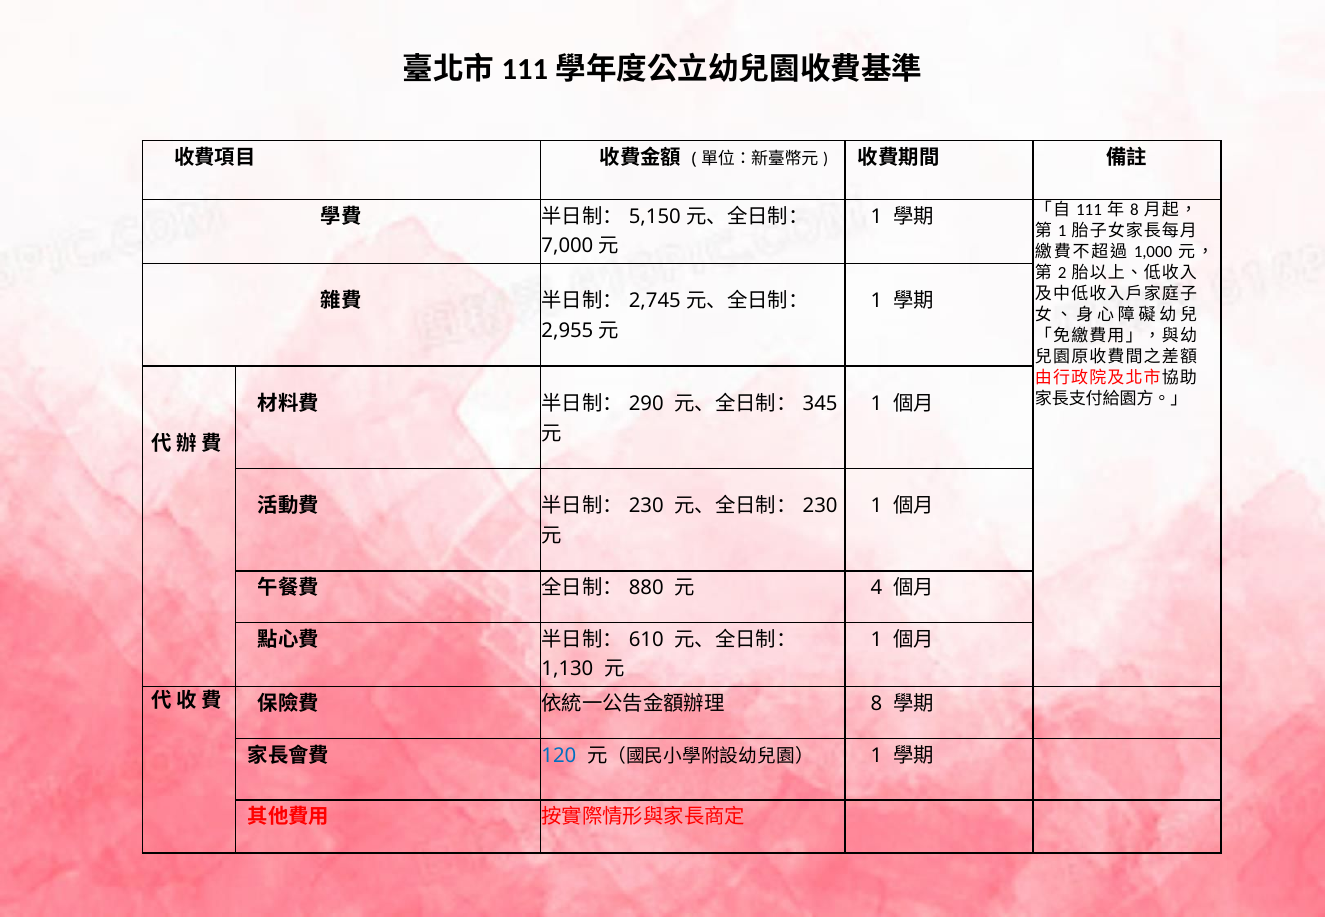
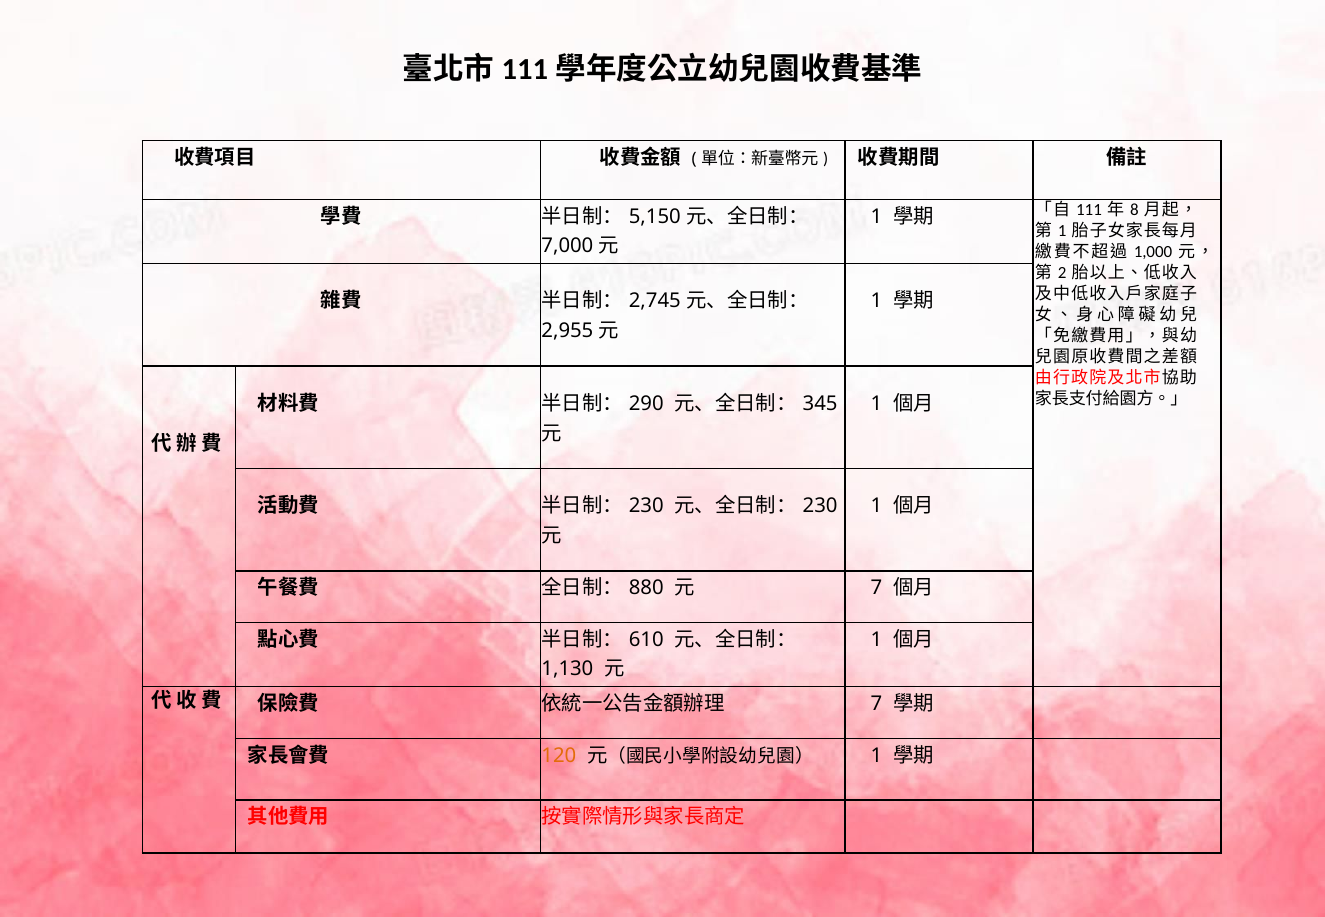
4 at (876, 588): 4 -> 7
8 at (876, 704): 8 -> 7
120 colour: blue -> orange
